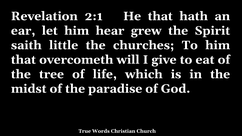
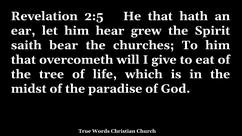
2:1: 2:1 -> 2:5
little: little -> bear
